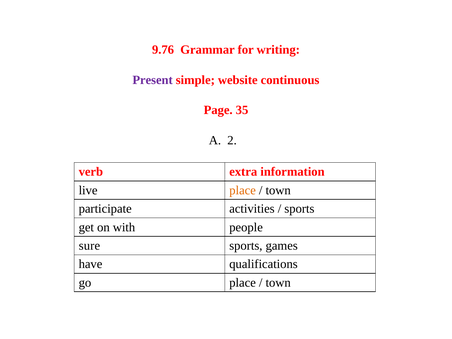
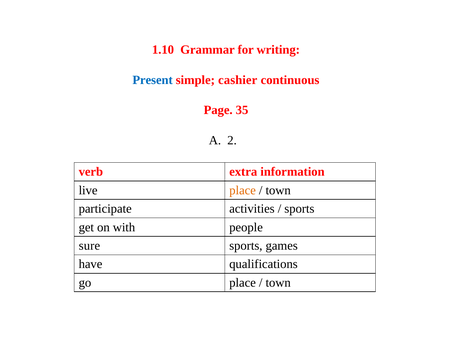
9.76: 9.76 -> 1.10
Present colour: purple -> blue
website: website -> cashier
